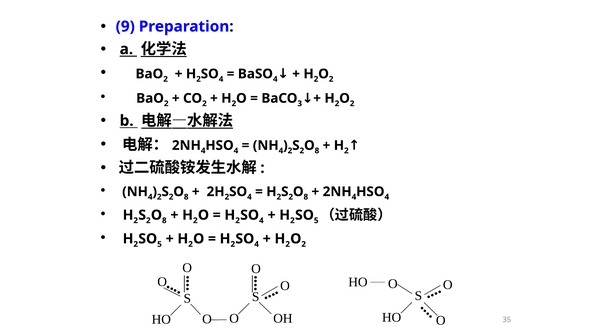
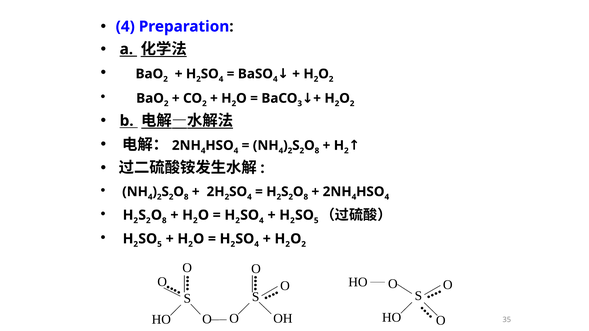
9 at (125, 27): 9 -> 4
